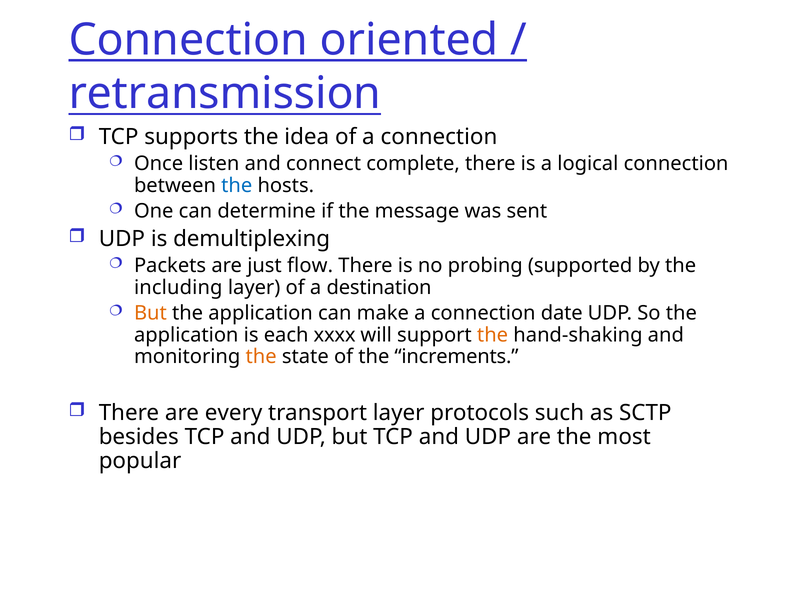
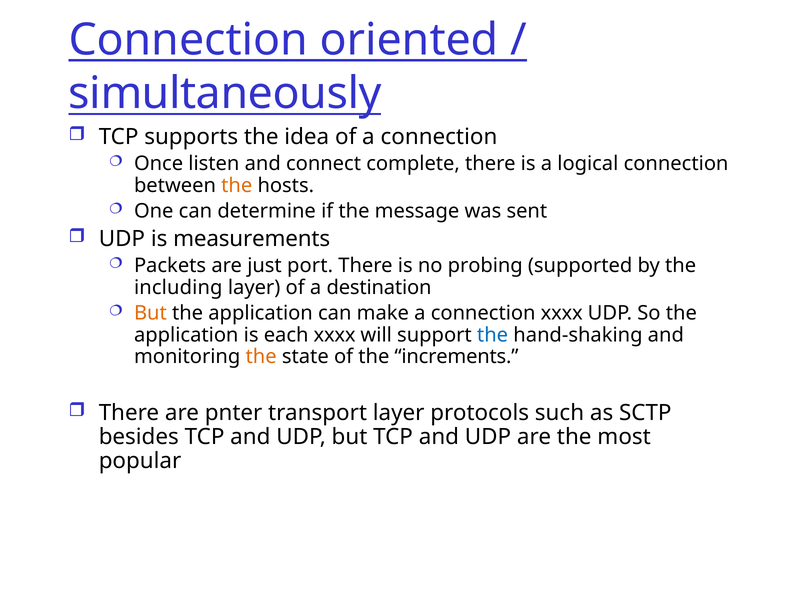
retransmission: retransmission -> simultaneously
the at (237, 186) colour: blue -> orange
demultiplexing: demultiplexing -> measurements
flow: flow -> port
connection date: date -> xxxx
the at (493, 335) colour: orange -> blue
every: every -> pnter
